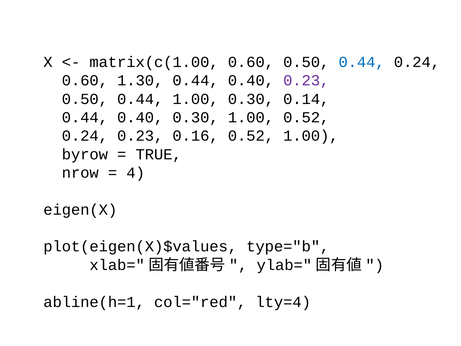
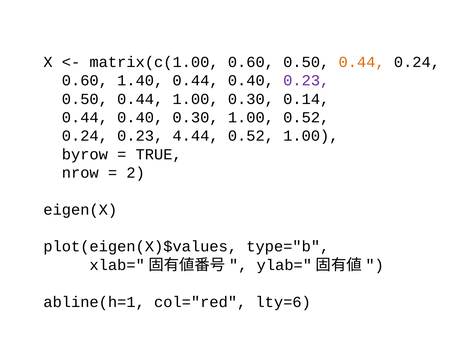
0.44 at (362, 62) colour: blue -> orange
1.30: 1.30 -> 1.40
0.16: 0.16 -> 4.44
4: 4 -> 2
lty=4: lty=4 -> lty=6
